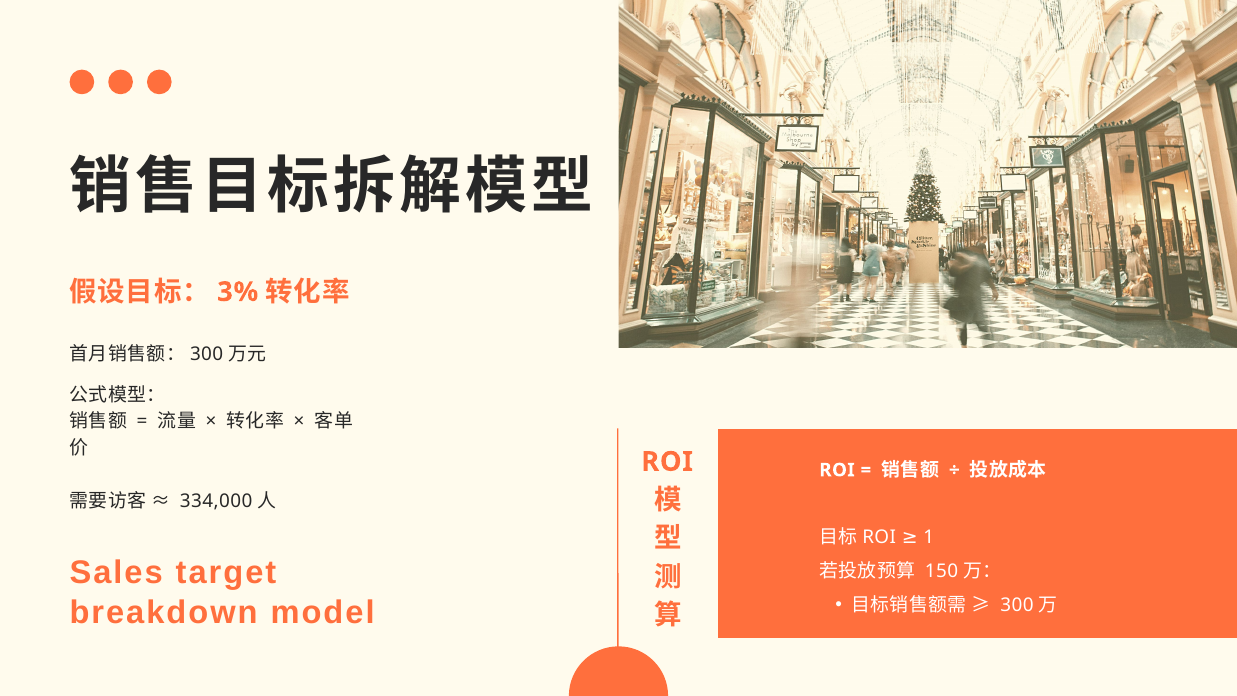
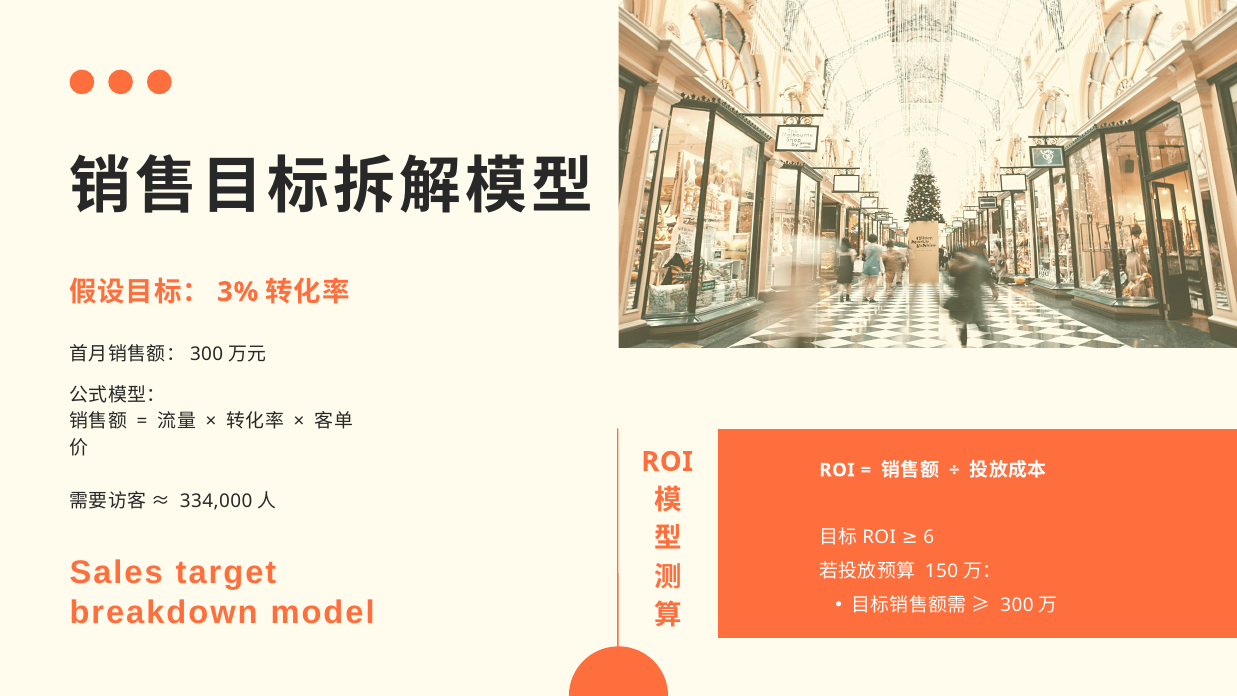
1: 1 -> 6
